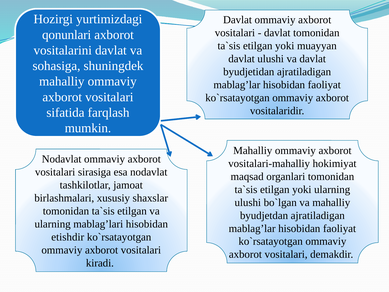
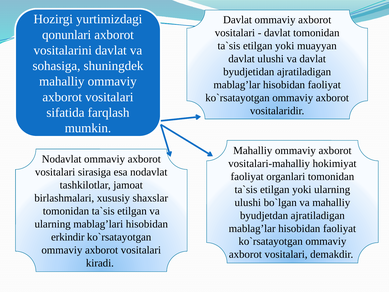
maqsad at (247, 176): maqsad -> faoliyat
etishdir: etishdir -> erkindir
